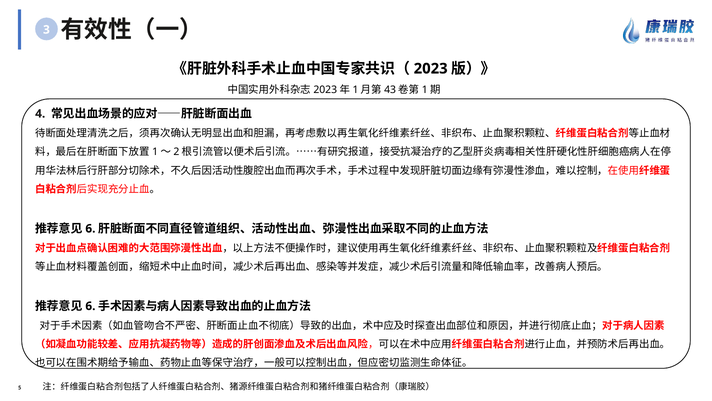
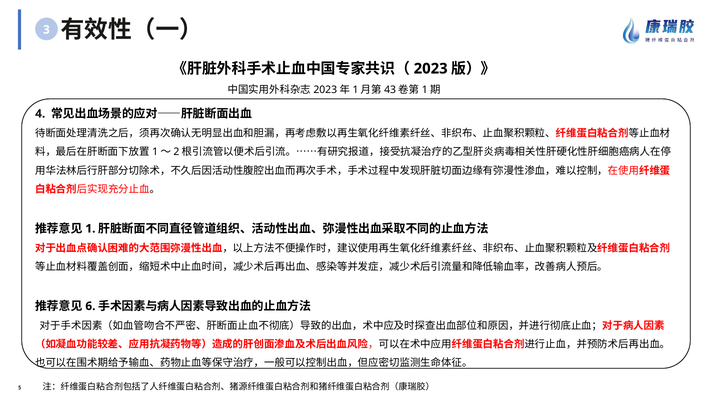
6 at (90, 228): 6 -> 1
